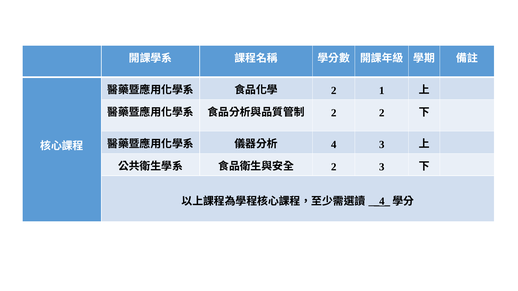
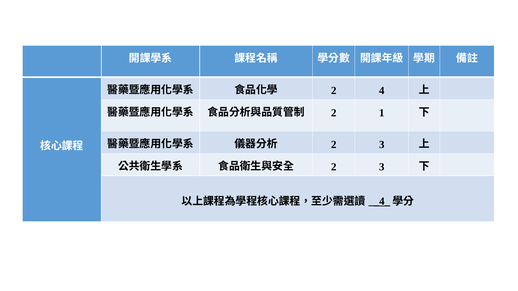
1: 1 -> 4
2 2: 2 -> 1
4 at (334, 145): 4 -> 2
